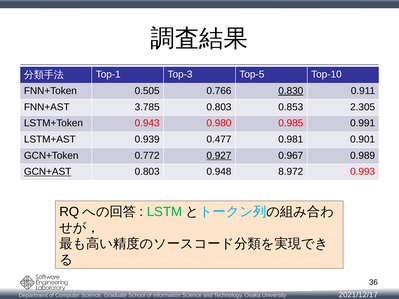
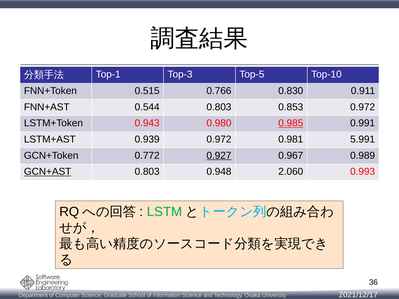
0.505: 0.505 -> 0.515
0.830 underline: present -> none
3.785: 3.785 -> 0.544
0.853 2.305: 2.305 -> 0.972
0.985 underline: none -> present
0.939 0.477: 0.477 -> 0.972
0.901: 0.901 -> 5.991
8.972: 8.972 -> 2.060
